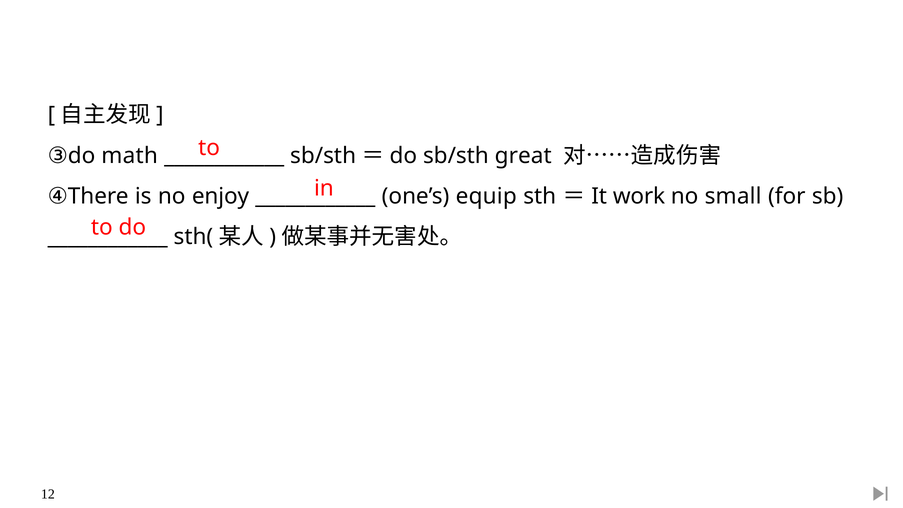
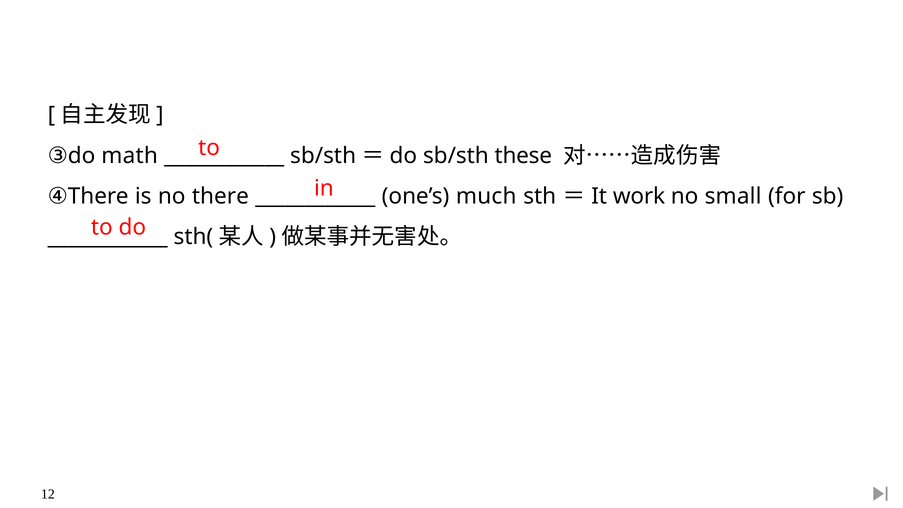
great: great -> these
no enjoy: enjoy -> there
equip: equip -> much
